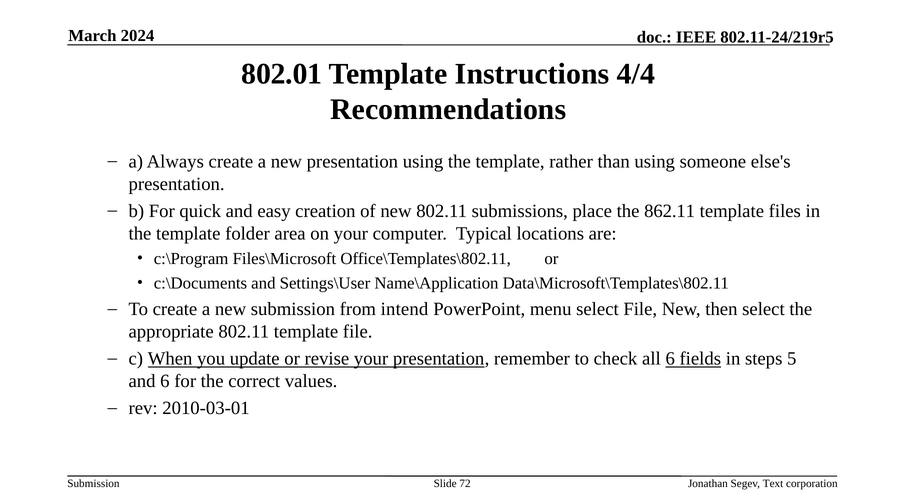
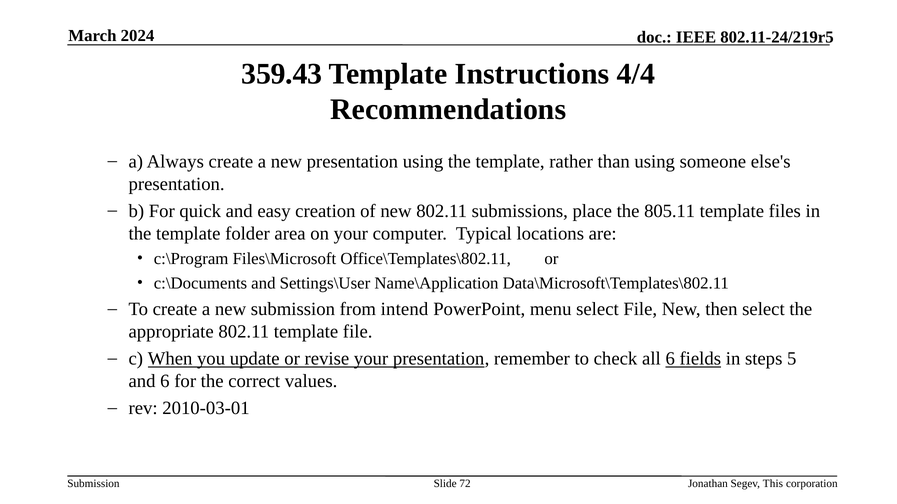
802.01: 802.01 -> 359.43
862.11: 862.11 -> 805.11
Text: Text -> This
